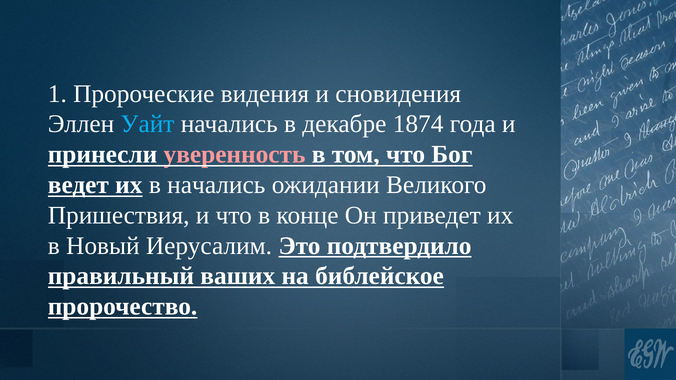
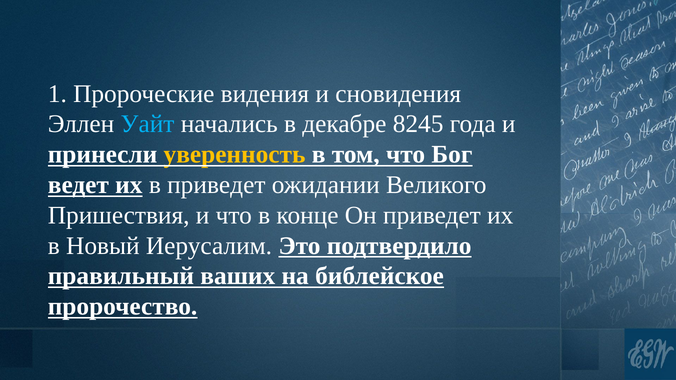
1874: 1874 -> 8245
уверенность colour: pink -> yellow
в начались: начались -> приведет
